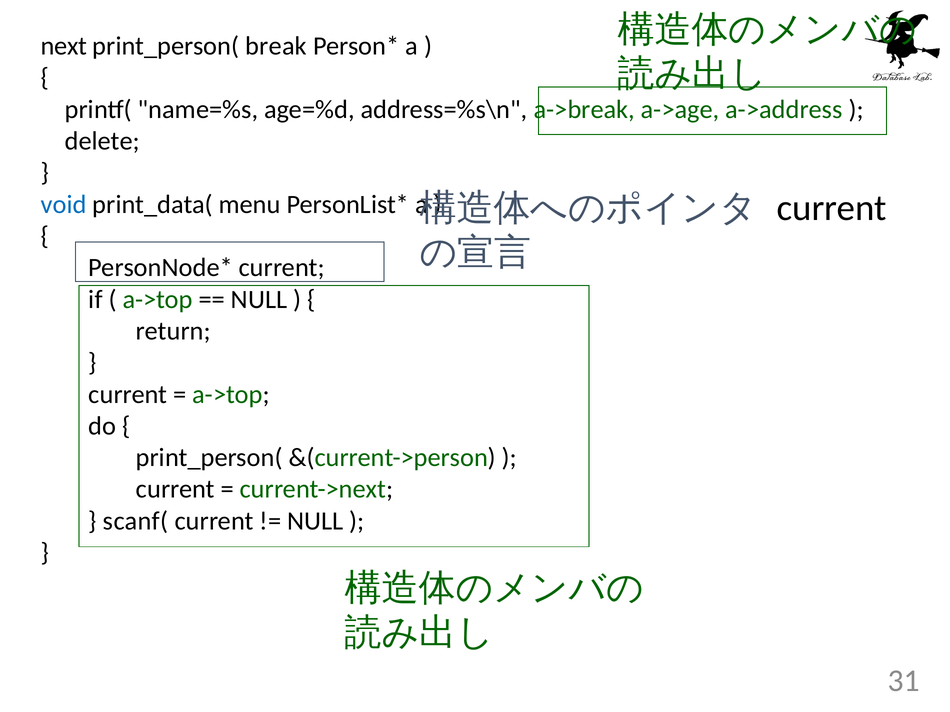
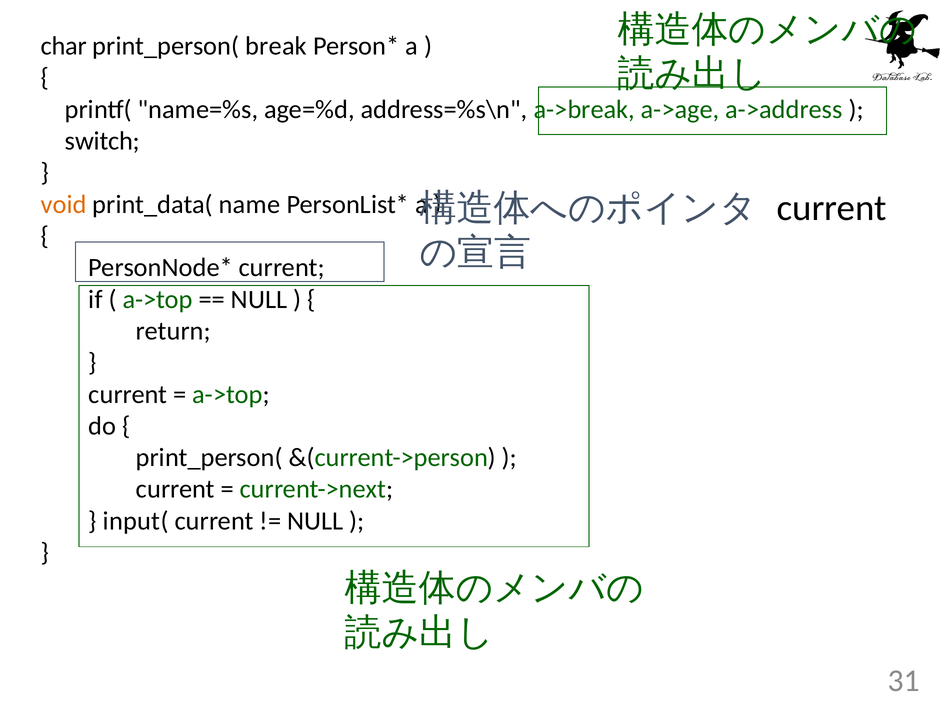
next: next -> char
delete: delete -> switch
void colour: blue -> orange
menu: menu -> name
scanf(: scanf( -> input(
